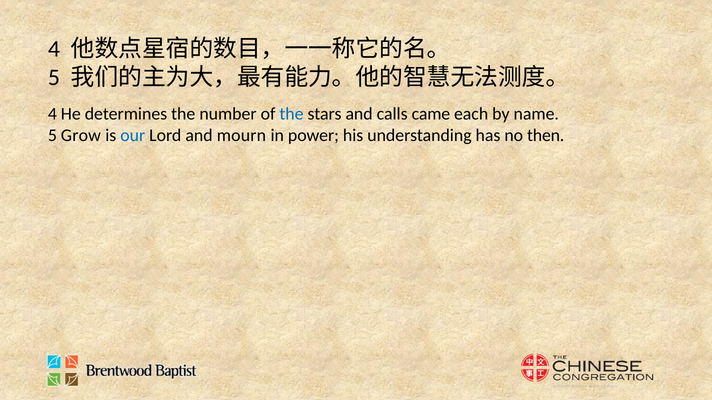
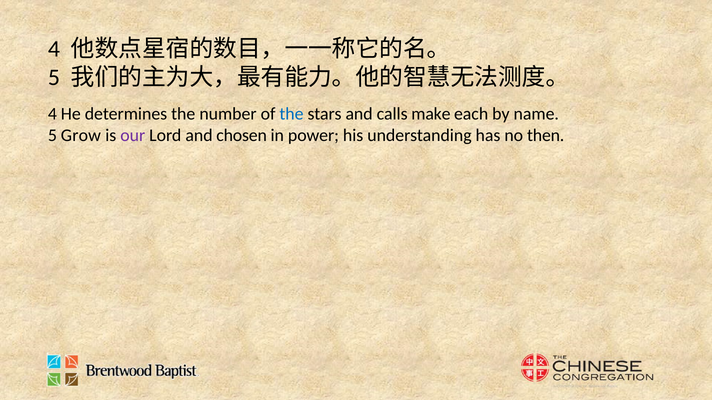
came: came -> make
our colour: blue -> purple
mourn: mourn -> chosen
